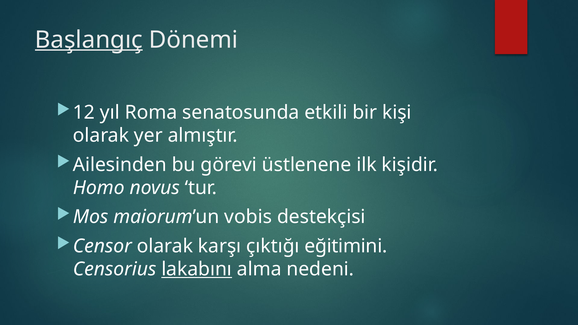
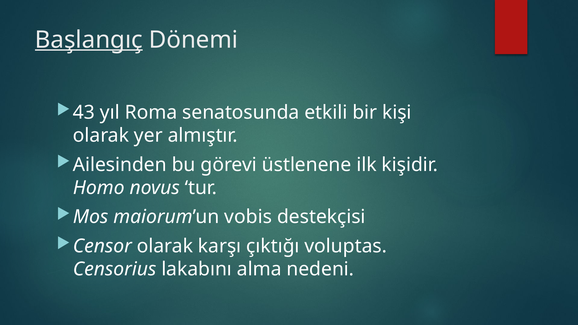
12: 12 -> 43
eğitimini: eğitimini -> voluptas
lakabını underline: present -> none
